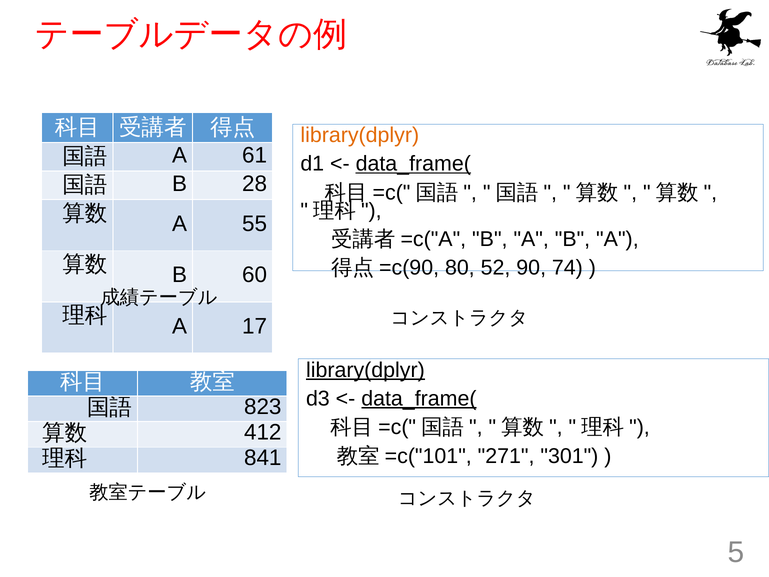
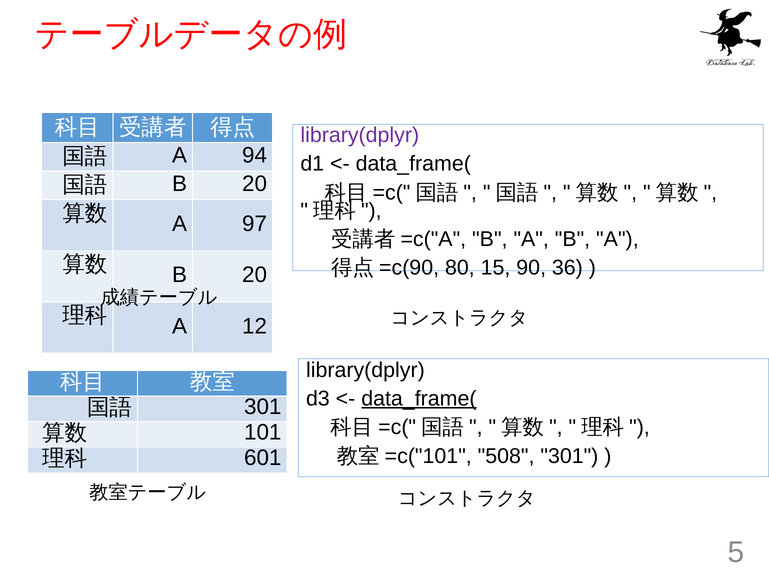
library(dplyr at (360, 135) colour: orange -> purple
61: 61 -> 94
data_frame( at (413, 164) underline: present -> none
28 at (255, 184): 28 -> 20
55: 55 -> 97
60 at (255, 275): 60 -> 20
52: 52 -> 15
74: 74 -> 36
17: 17 -> 12
library(dplyr at (365, 370) underline: present -> none
823 at (263, 406): 823 -> 301
412: 412 -> 101
271: 271 -> 508
841: 841 -> 601
